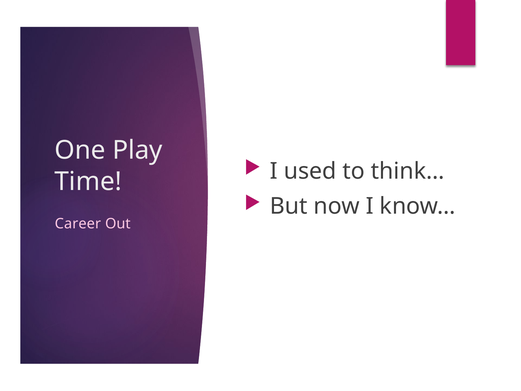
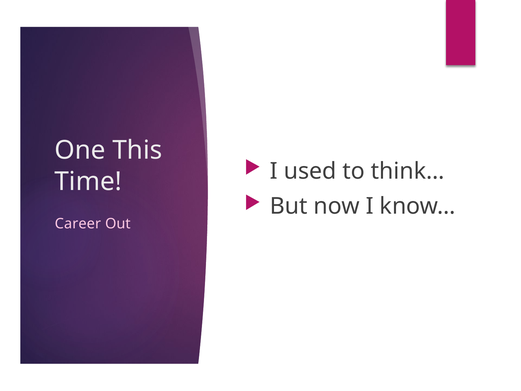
Play: Play -> This
